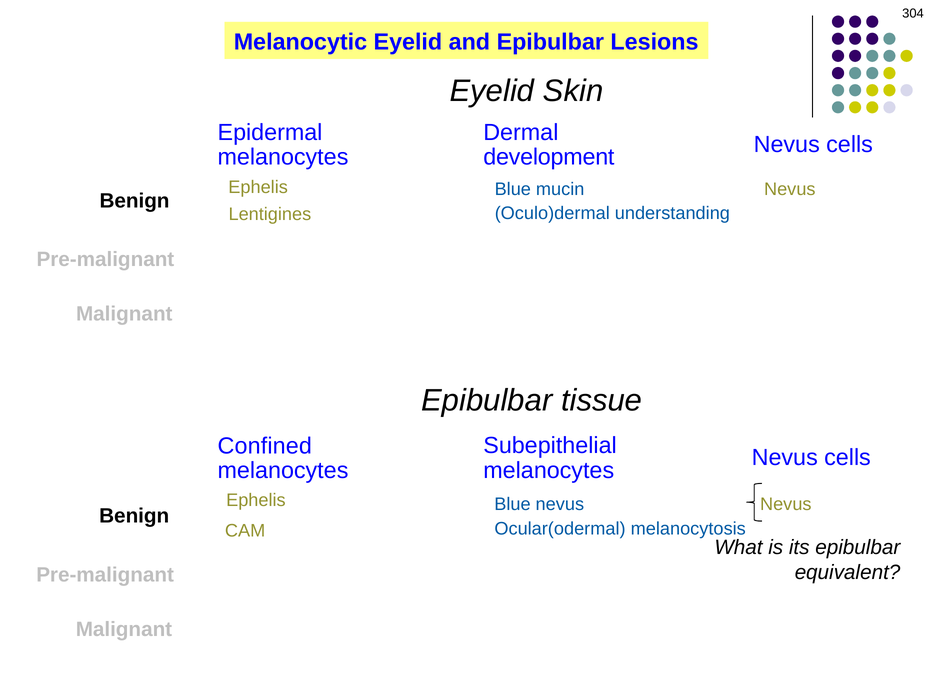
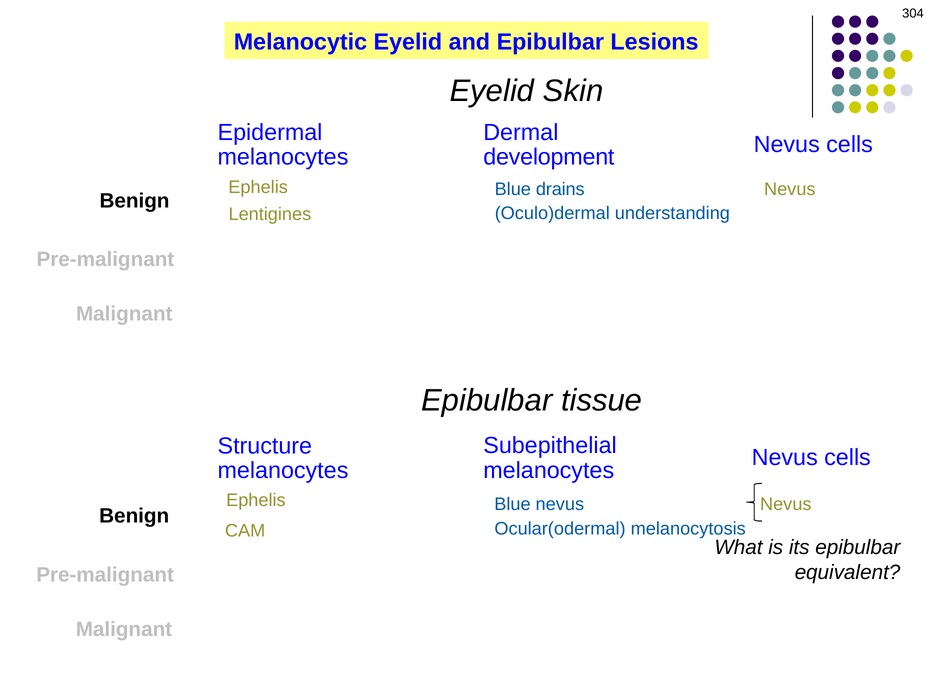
mucin: mucin -> drains
Confined: Confined -> Structure
